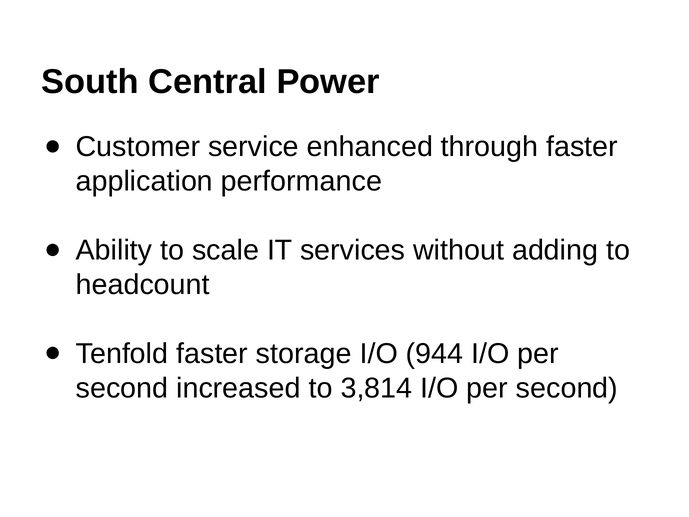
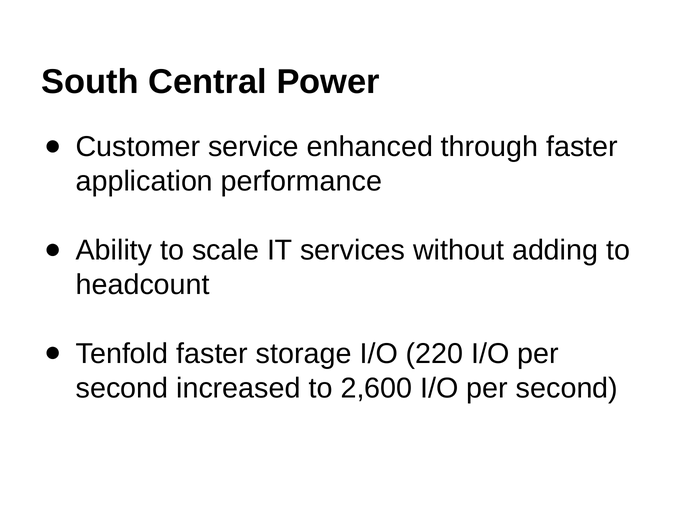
944: 944 -> 220
3,814: 3,814 -> 2,600
